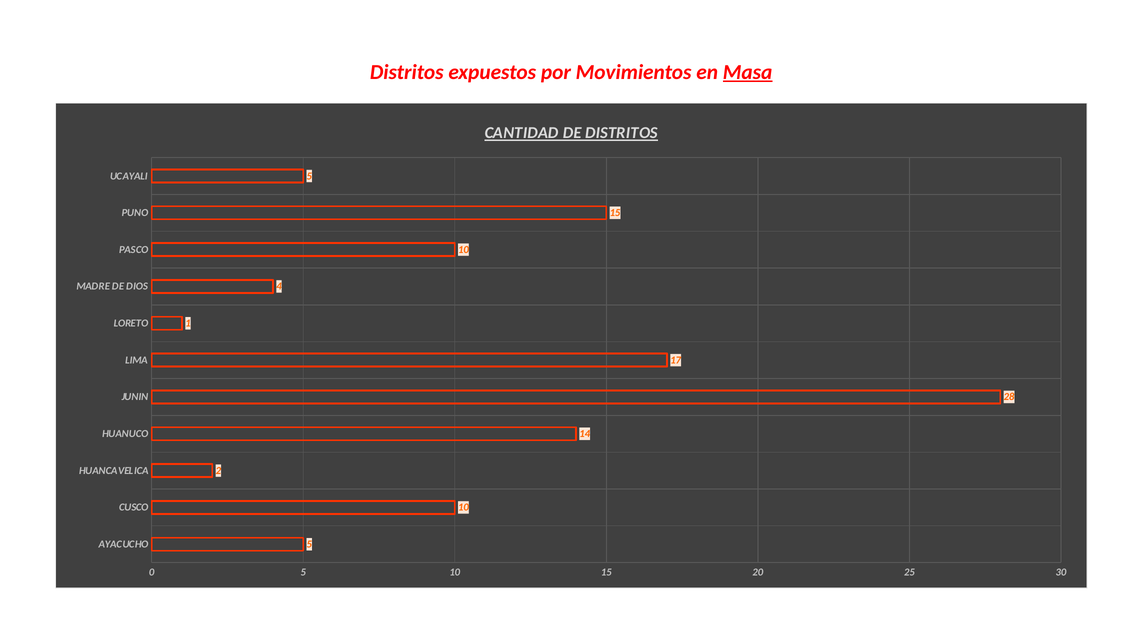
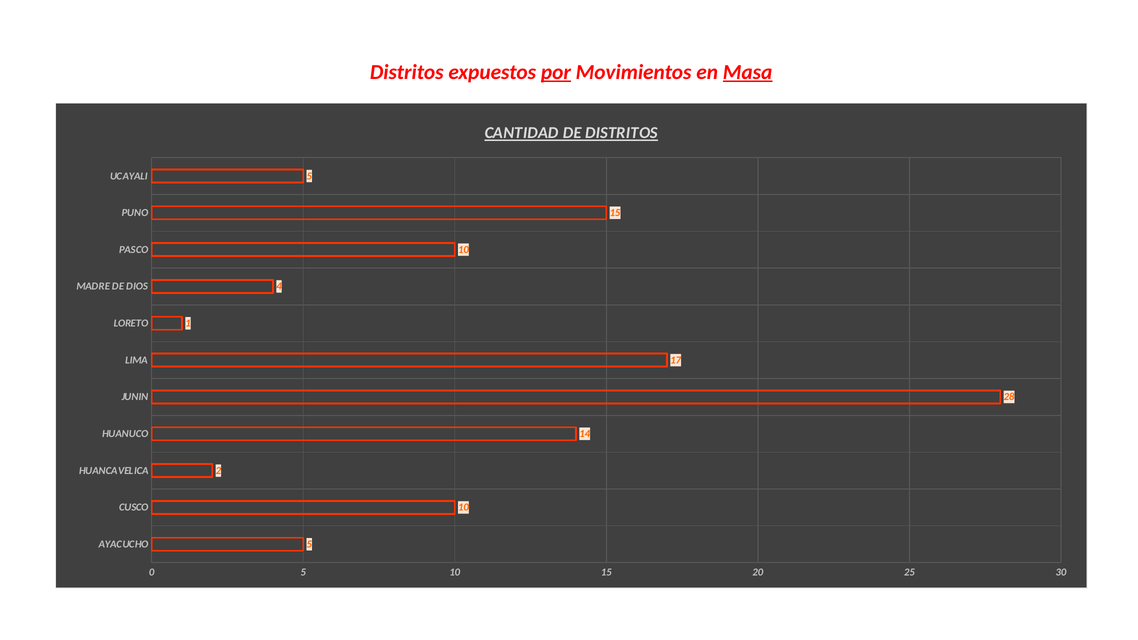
por underline: none -> present
